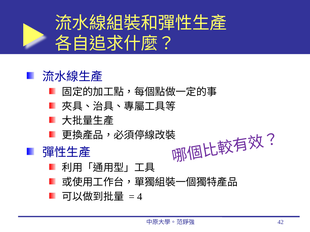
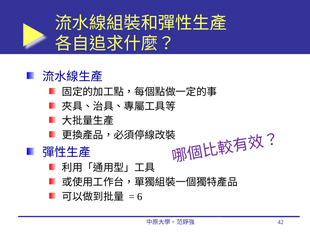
4: 4 -> 6
